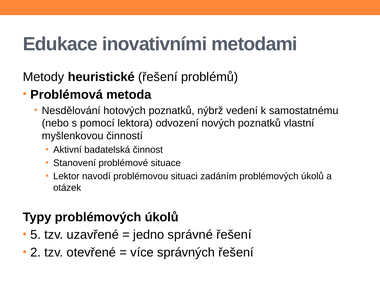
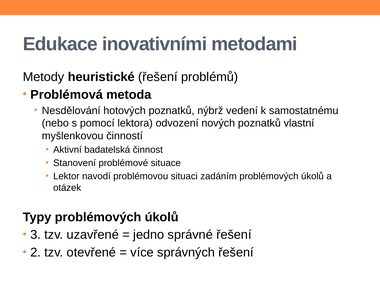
5: 5 -> 3
